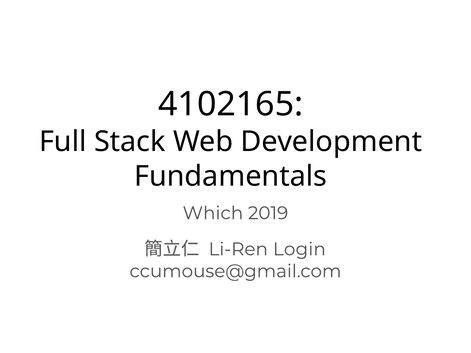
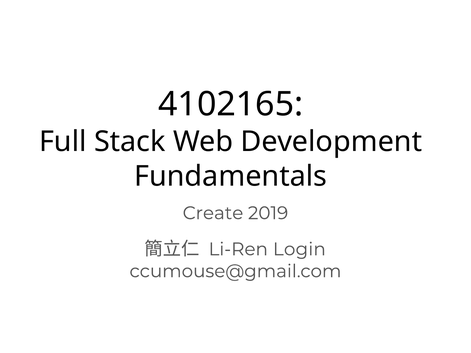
Which: Which -> Create
